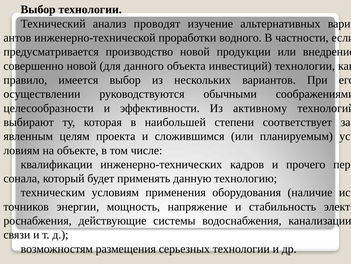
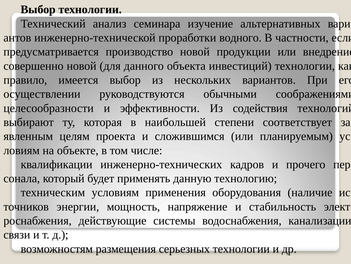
проводят: проводят -> семинара
активному: активному -> содействия
